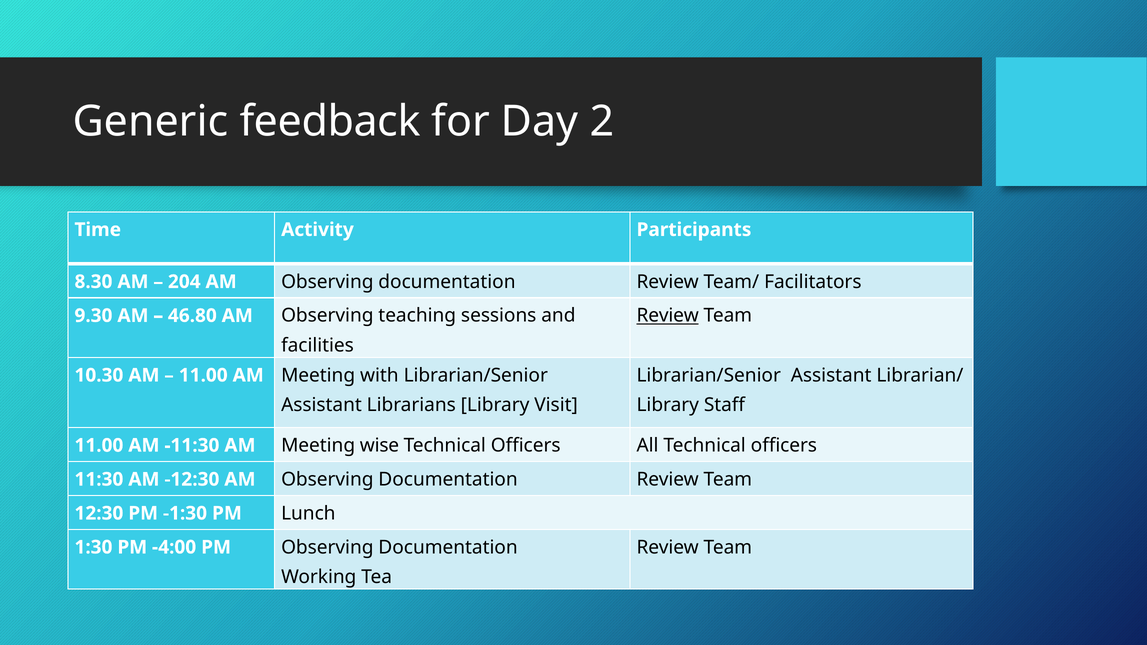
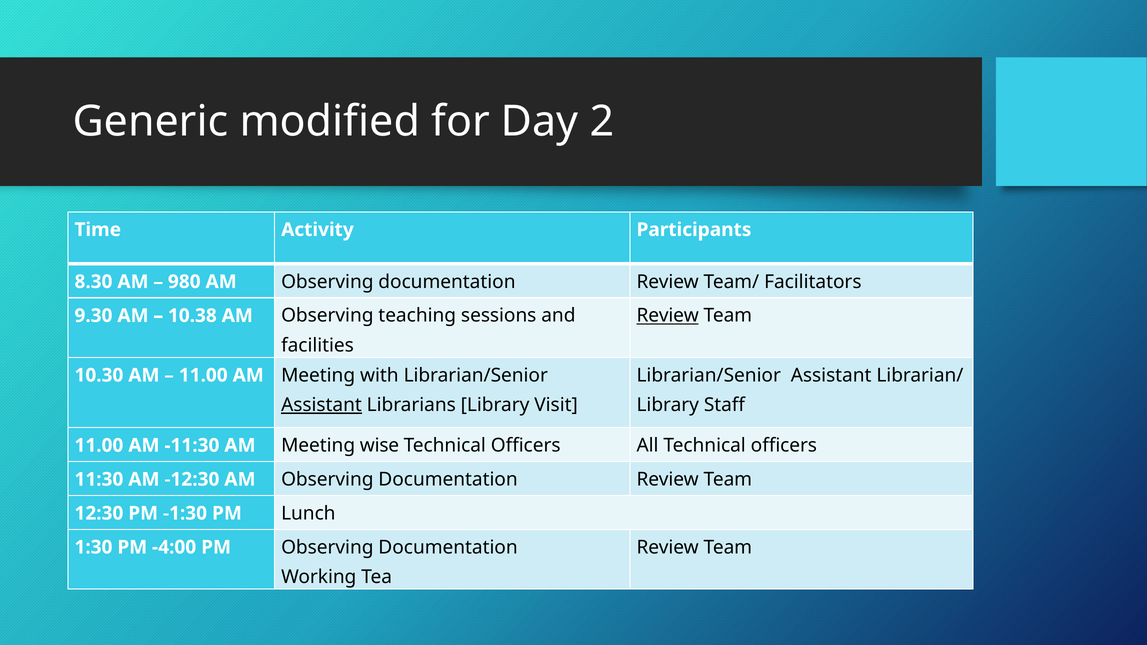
feedback: feedback -> modified
204: 204 -> 980
46.80: 46.80 -> 10.38
Assistant at (321, 405) underline: none -> present
